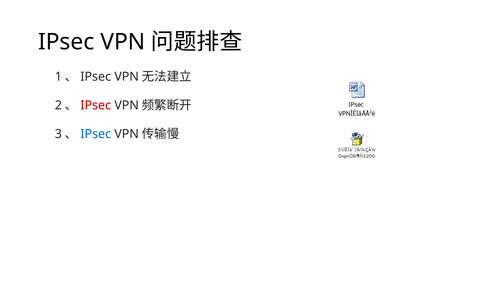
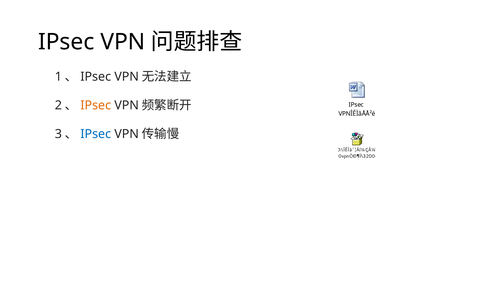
IPsec at (96, 105) colour: red -> orange
